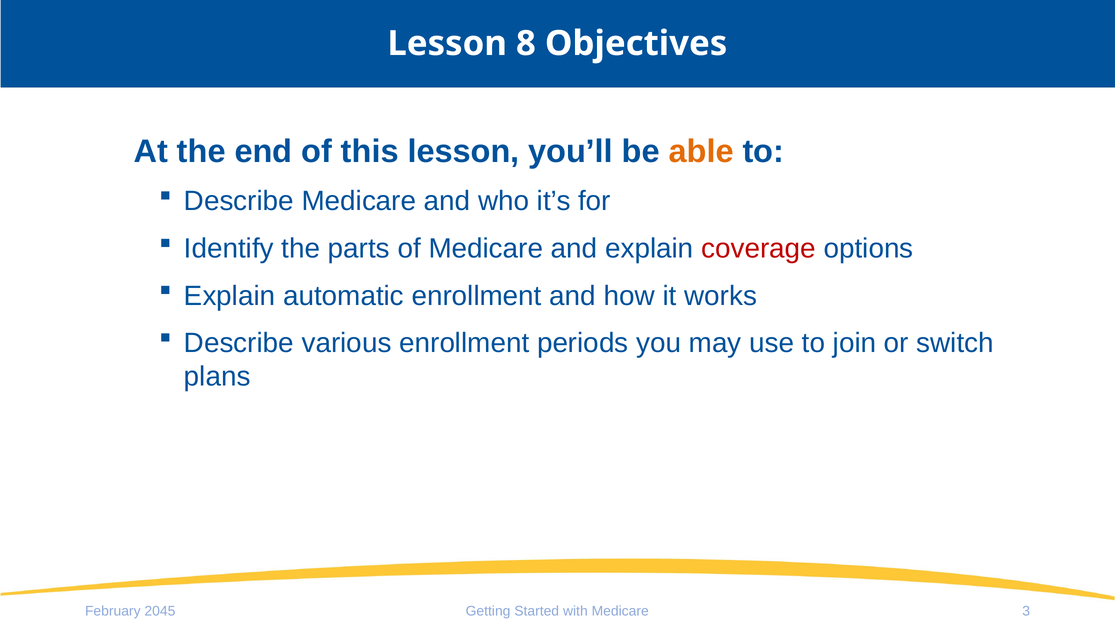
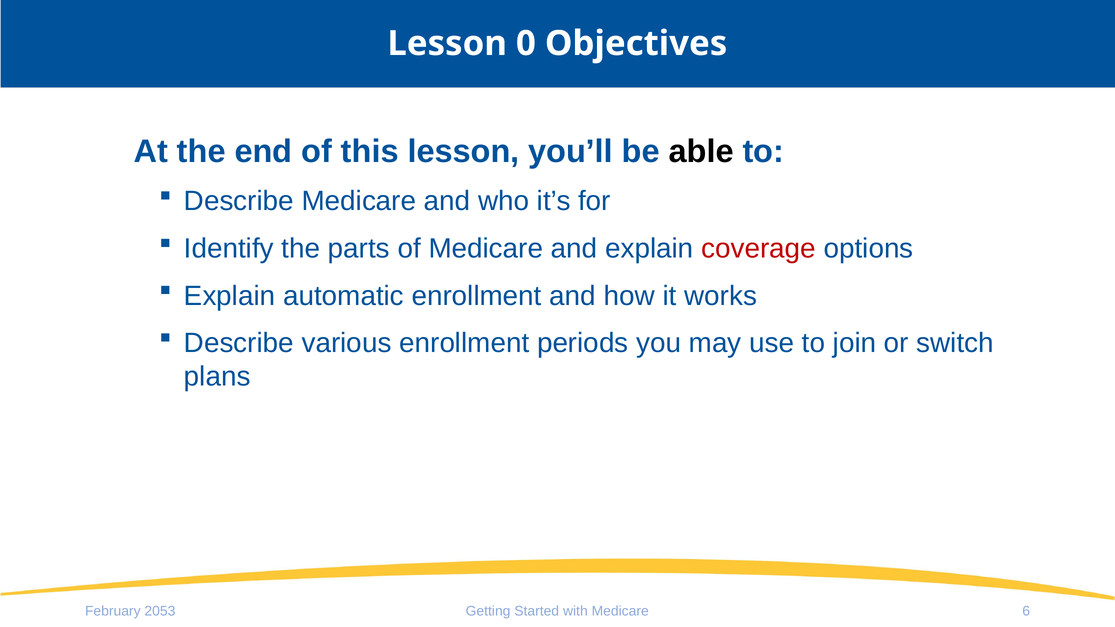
8: 8 -> 0
able colour: orange -> black
2045: 2045 -> 2053
3: 3 -> 6
